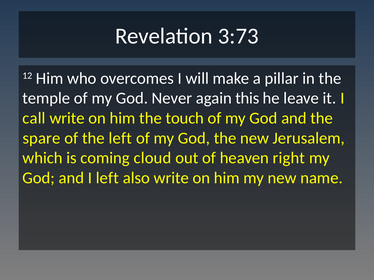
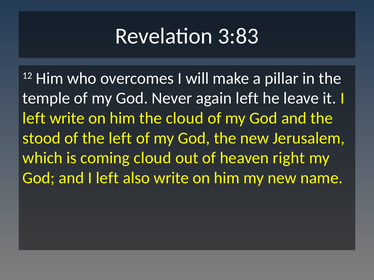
3:73: 3:73 -> 3:83
again this: this -> left
call at (34, 118): call -> left
the touch: touch -> cloud
spare: spare -> stood
